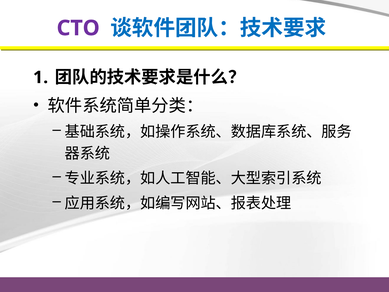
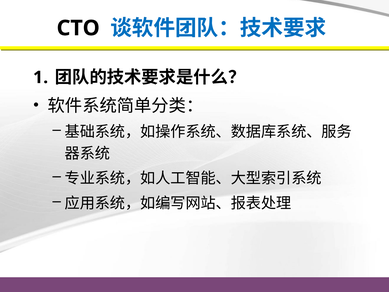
CTO colour: purple -> black
